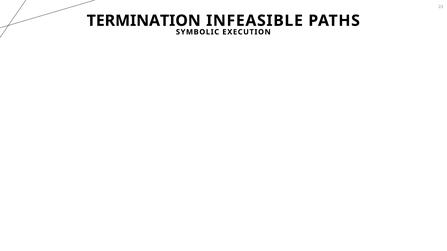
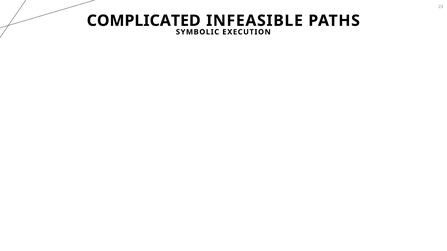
TERMINATION: TERMINATION -> COMPLICATED
